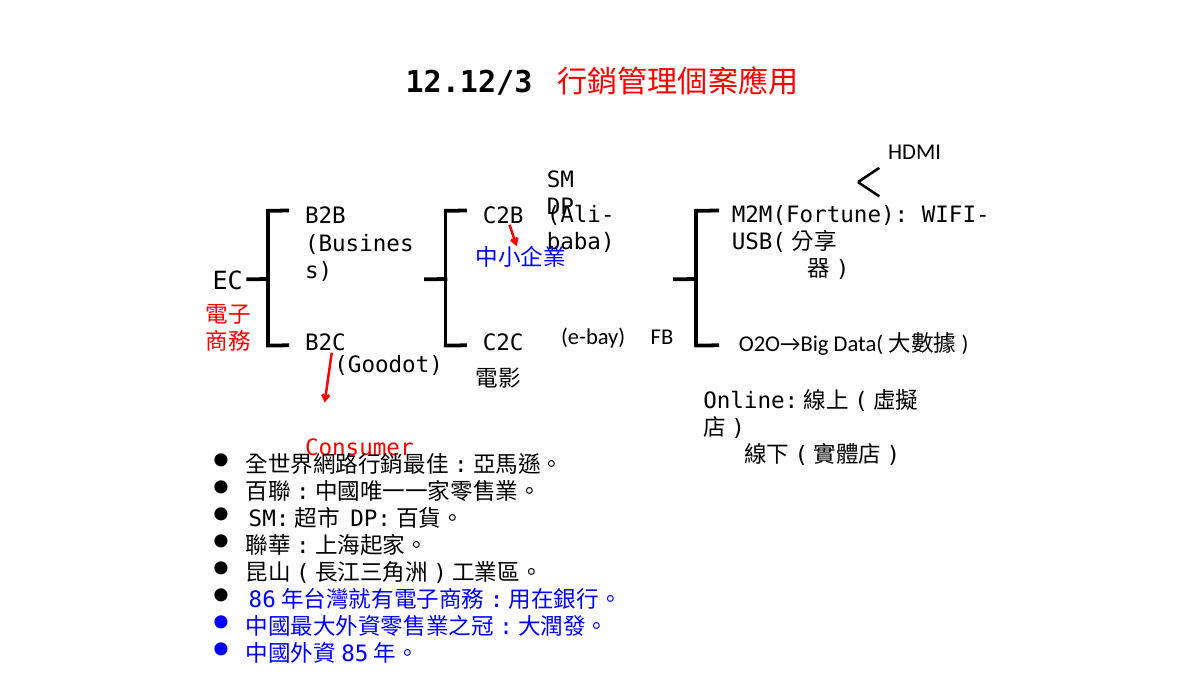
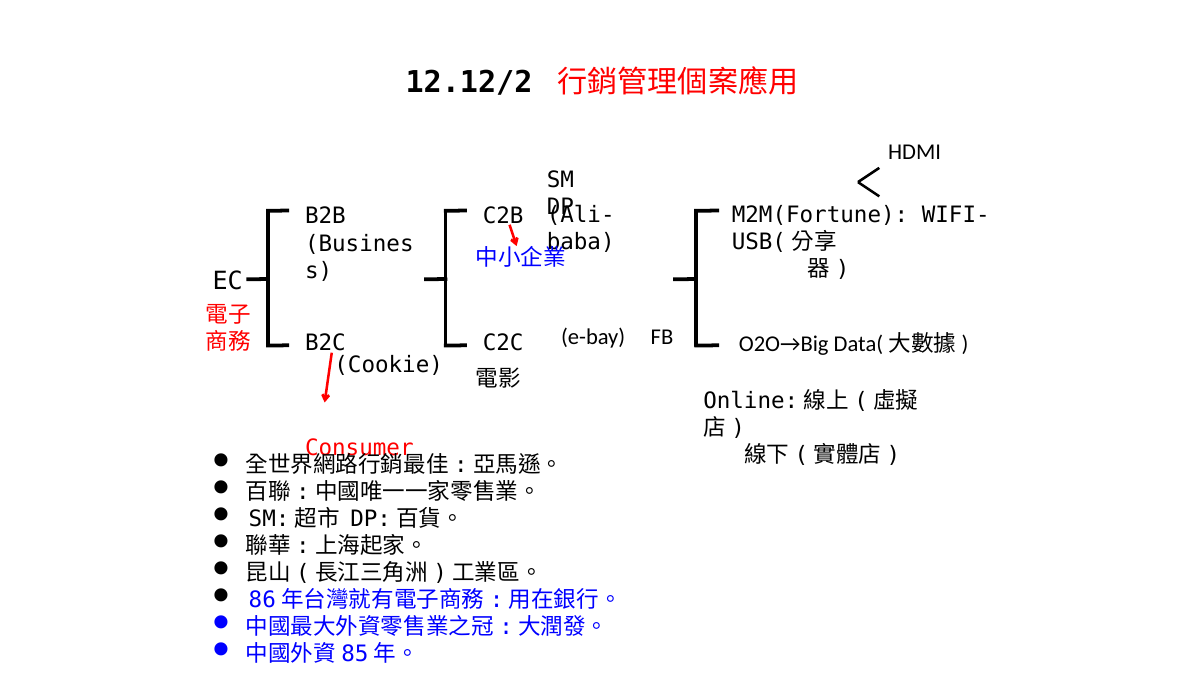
12.12/3: 12.12/3 -> 12.12/2
Goodot: Goodot -> Cookie
